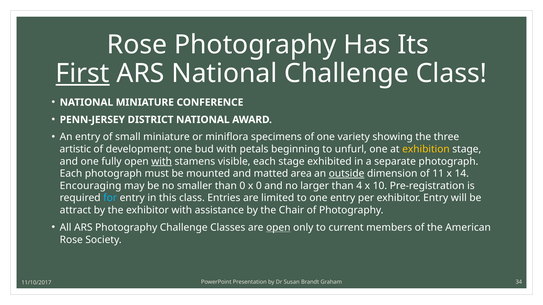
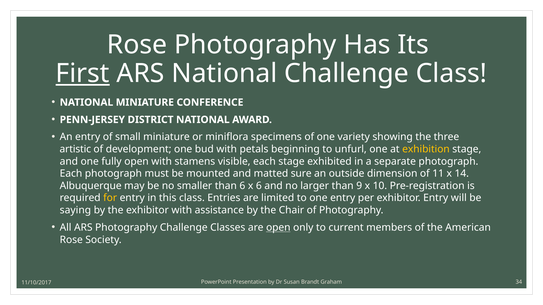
with at (162, 162) underline: present -> none
area: area -> sure
outside underline: present -> none
Encouraging: Encouraging -> Albuquerque
than 0: 0 -> 6
x 0: 0 -> 6
4: 4 -> 9
for colour: light blue -> yellow
attract: attract -> saying
